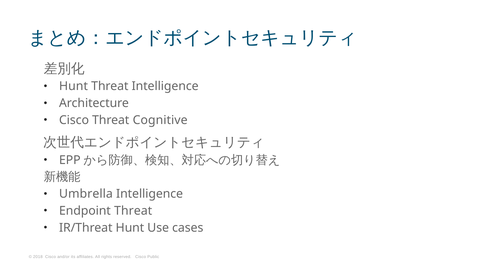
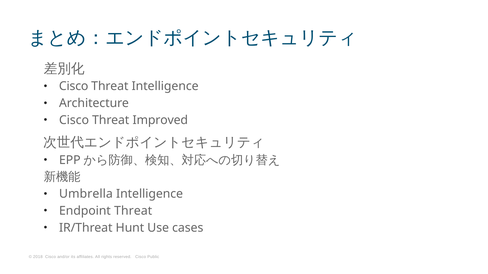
Hunt at (74, 86): Hunt -> Cisco
Cognitive: Cognitive -> Improved
